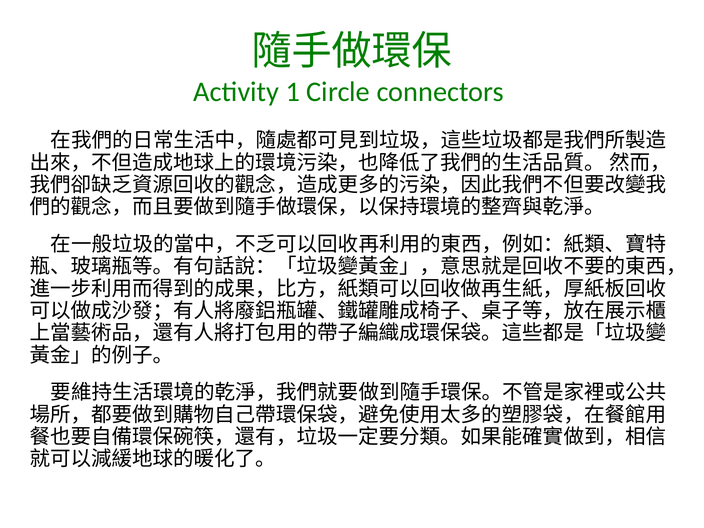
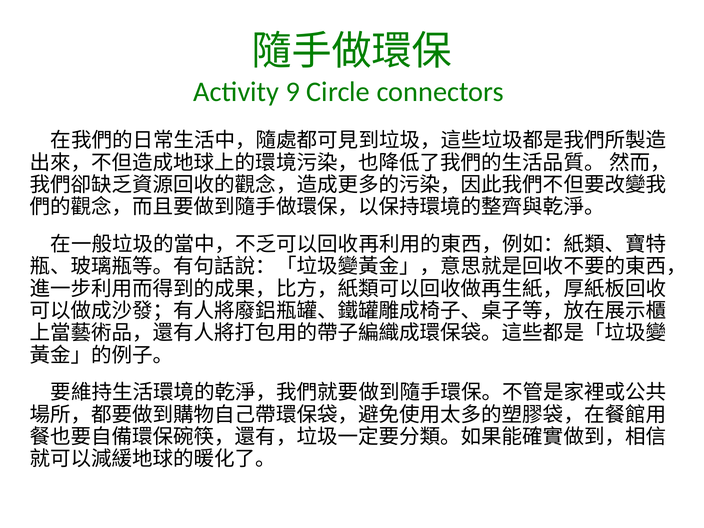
1: 1 -> 9
